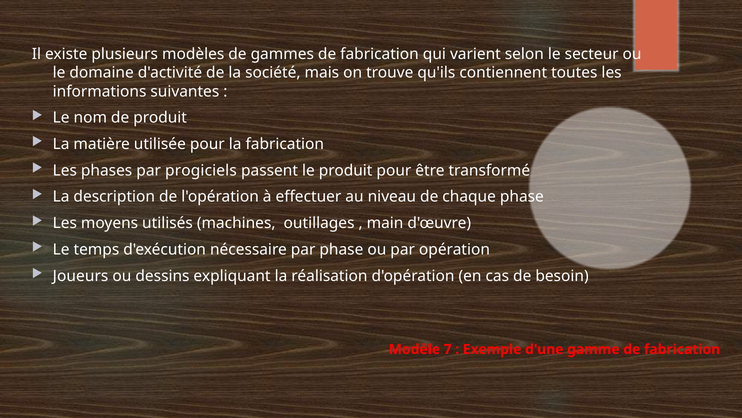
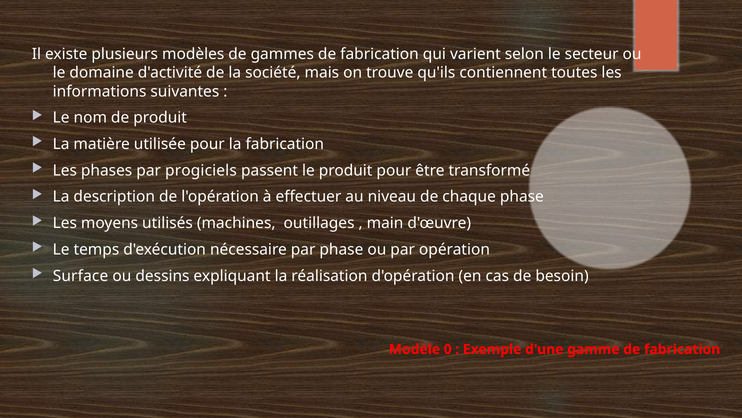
Joueurs: Joueurs -> Surface
7: 7 -> 0
